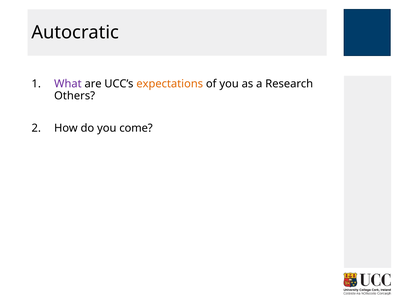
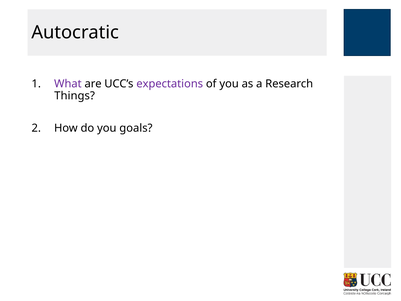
expectations colour: orange -> purple
Others: Others -> Things
come: come -> goals
